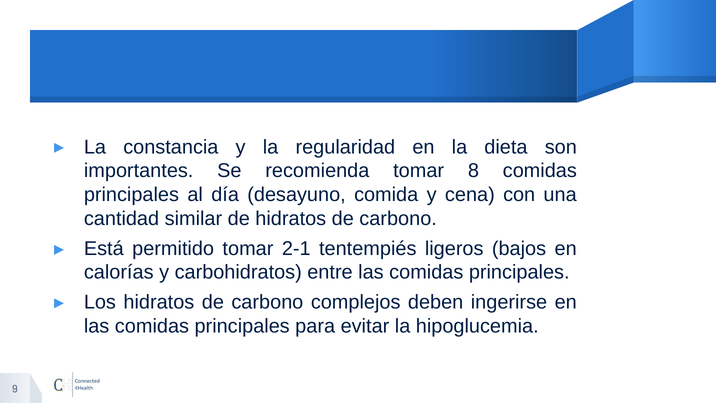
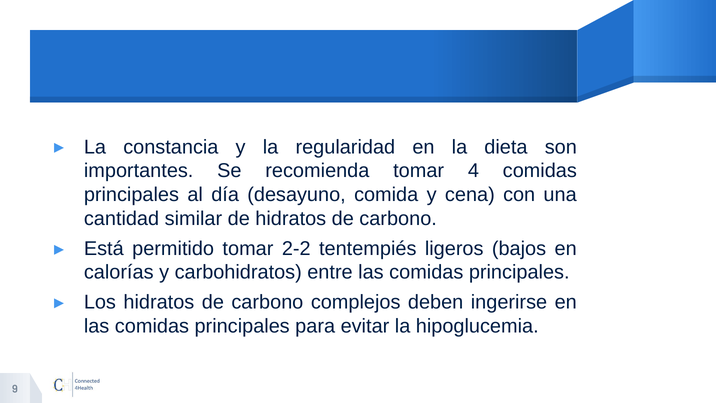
8: 8 -> 4
2-1: 2-1 -> 2-2
